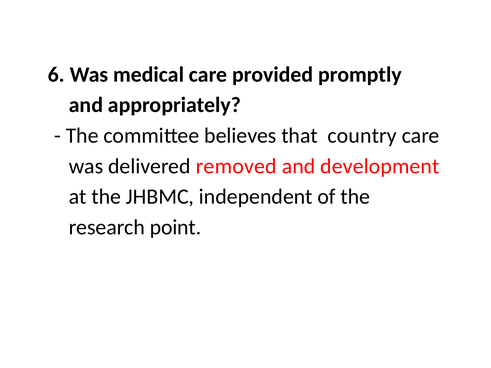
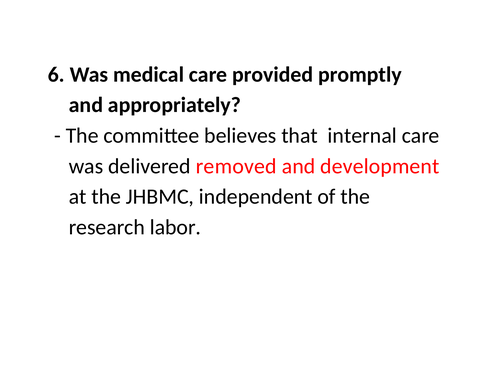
country: country -> internal
point: point -> labor
